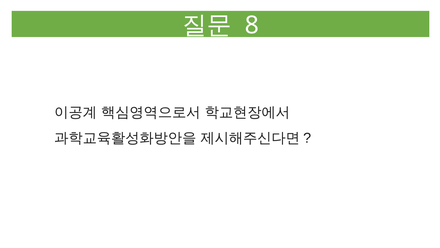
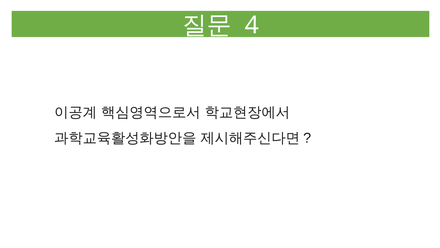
8: 8 -> 4
